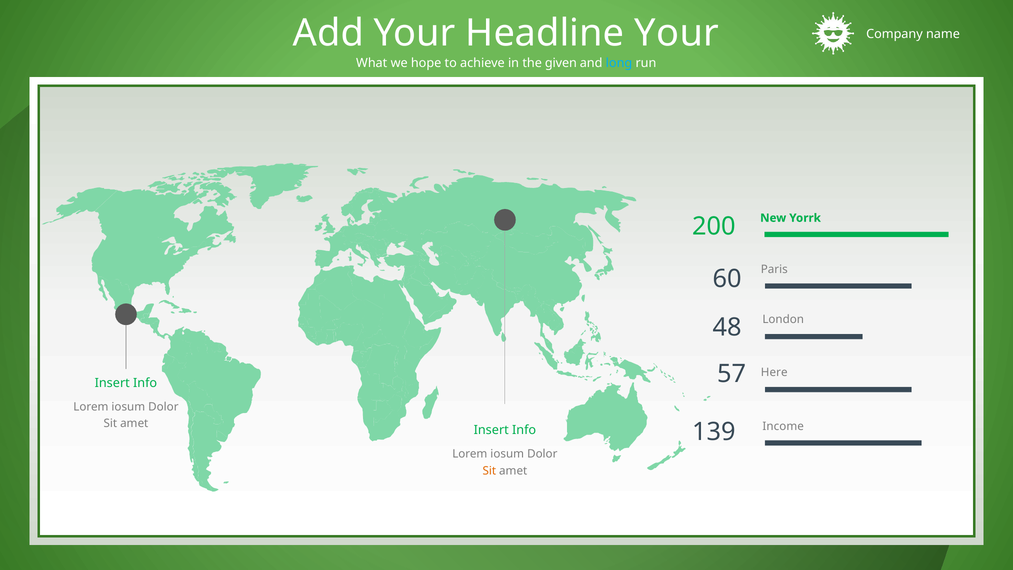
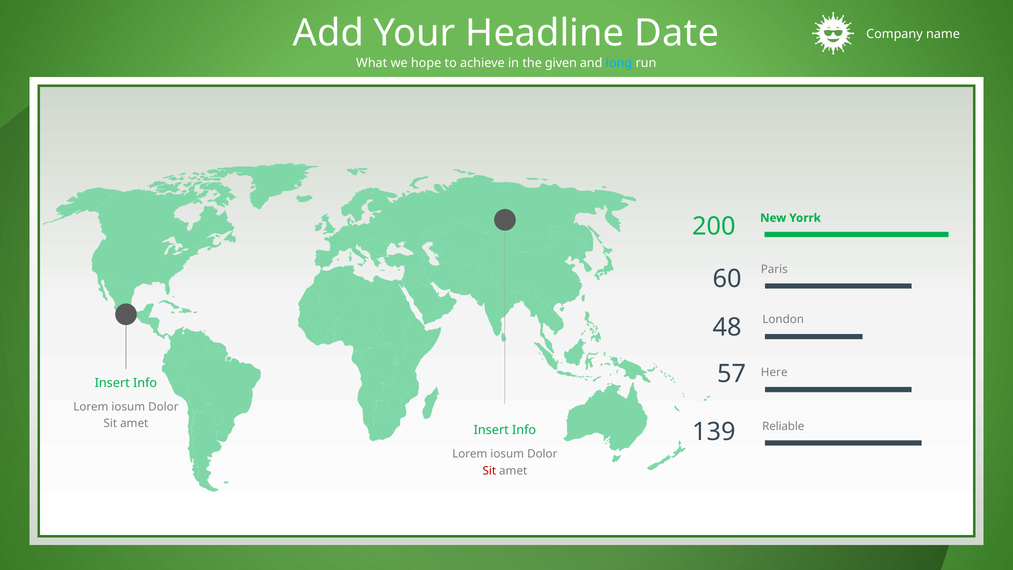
Headline Your: Your -> Date
Income: Income -> Reliable
Sit at (489, 471) colour: orange -> red
